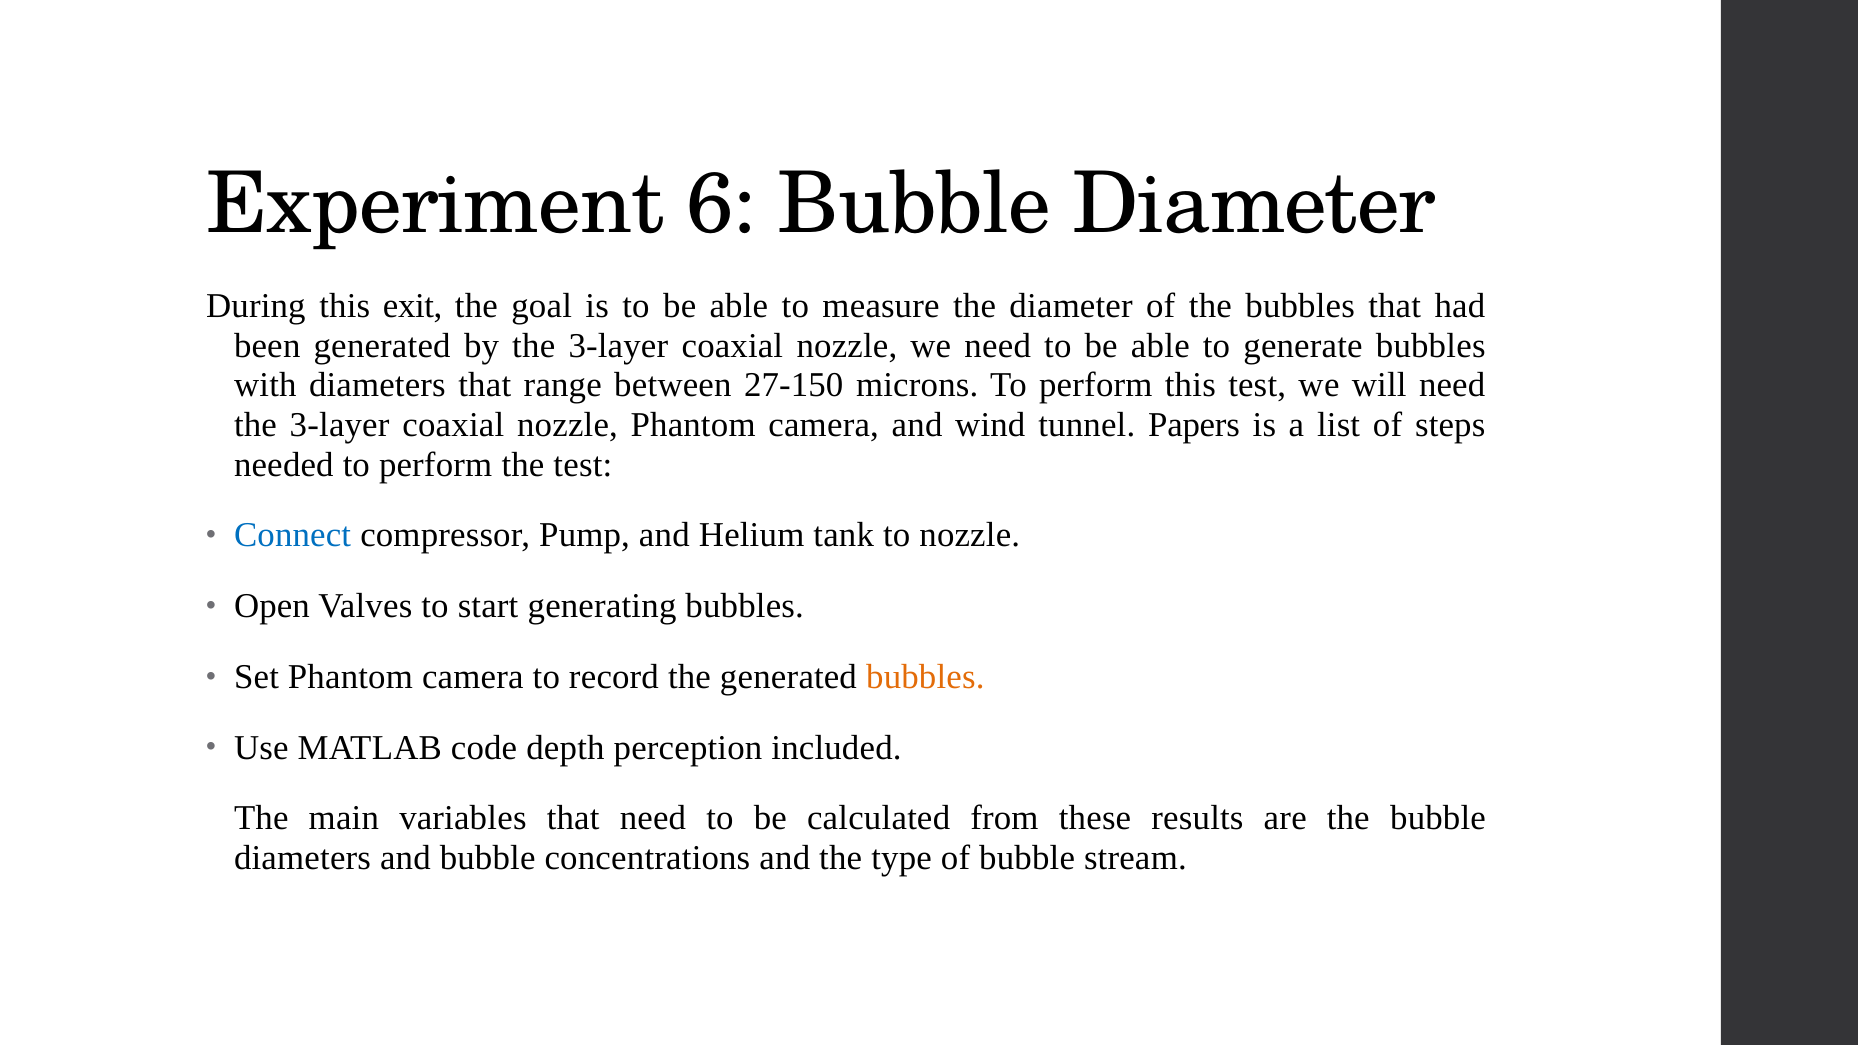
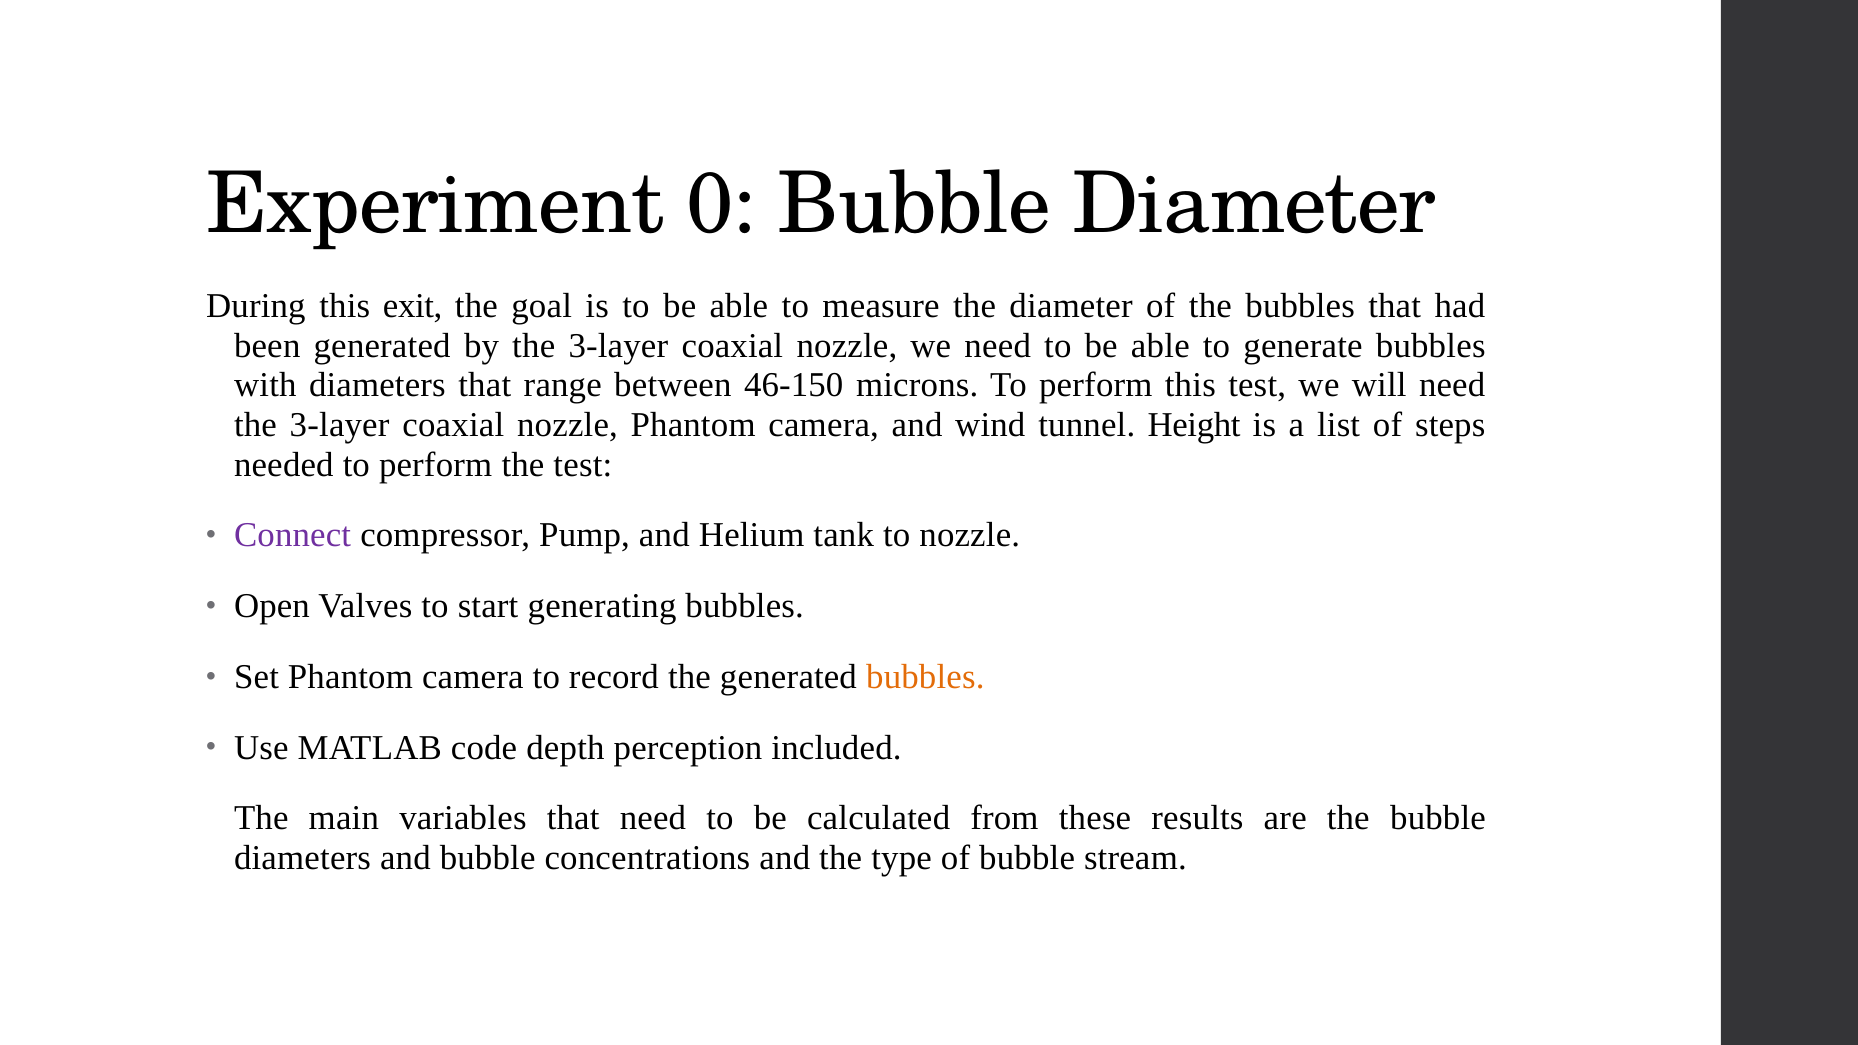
6: 6 -> 0
27-150: 27-150 -> 46-150
Papers: Papers -> Height
Connect colour: blue -> purple
